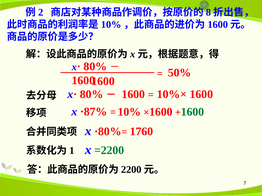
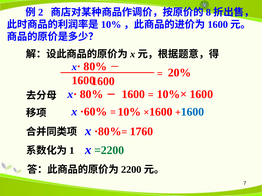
50%: 50% -> 20%
·87%: ·87% -> ·60%
1600 at (193, 112) colour: green -> blue
